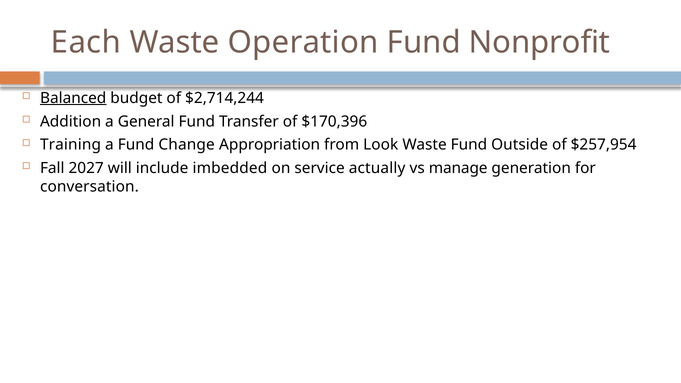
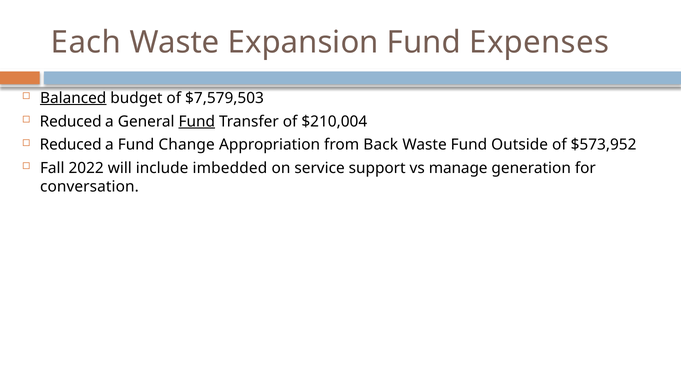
Operation: Operation -> Expansion
Nonprofit: Nonprofit -> Expenses
$2,714,244: $2,714,244 -> $7,579,503
Addition at (71, 121): Addition -> Reduced
Fund at (197, 121) underline: none -> present
$170,396: $170,396 -> $210,004
Training at (71, 145): Training -> Reduced
Look: Look -> Back
$257,954: $257,954 -> $573,952
2027: 2027 -> 2022
actually: actually -> support
